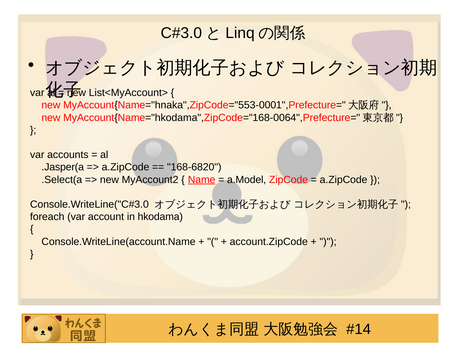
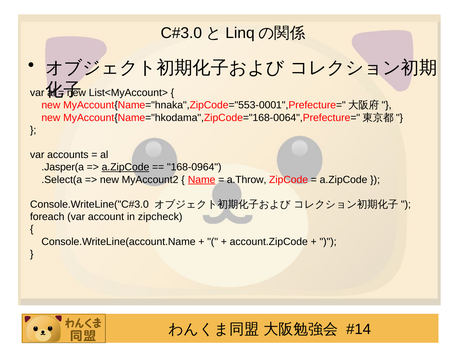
a.ZipCode at (125, 167) underline: none -> present
168-6820: 168-6820 -> 168-0964
a.Model: a.Model -> a.Throw
hkodama: hkodama -> zipcheck
